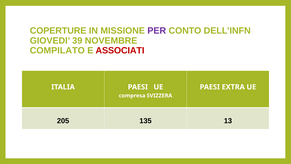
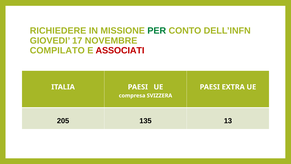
COPERTURE: COPERTURE -> RICHIEDERE
PER colour: purple -> green
39: 39 -> 17
